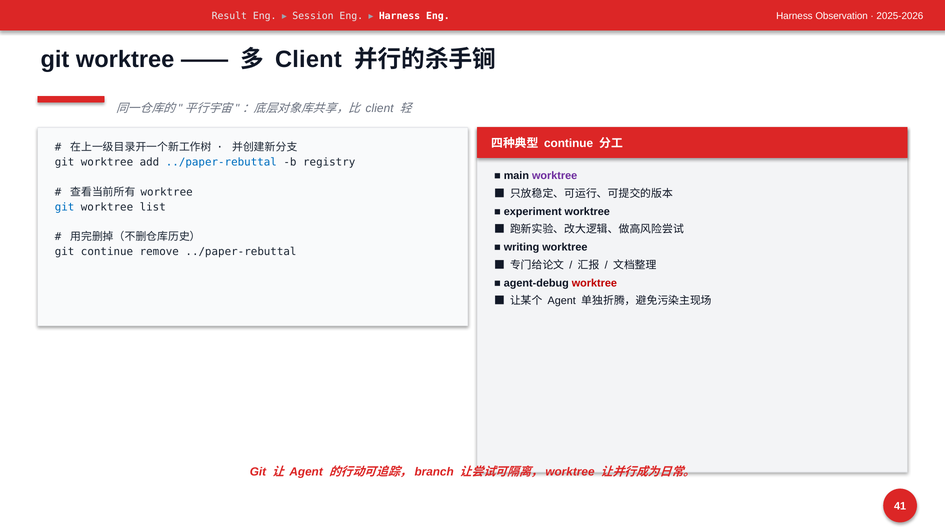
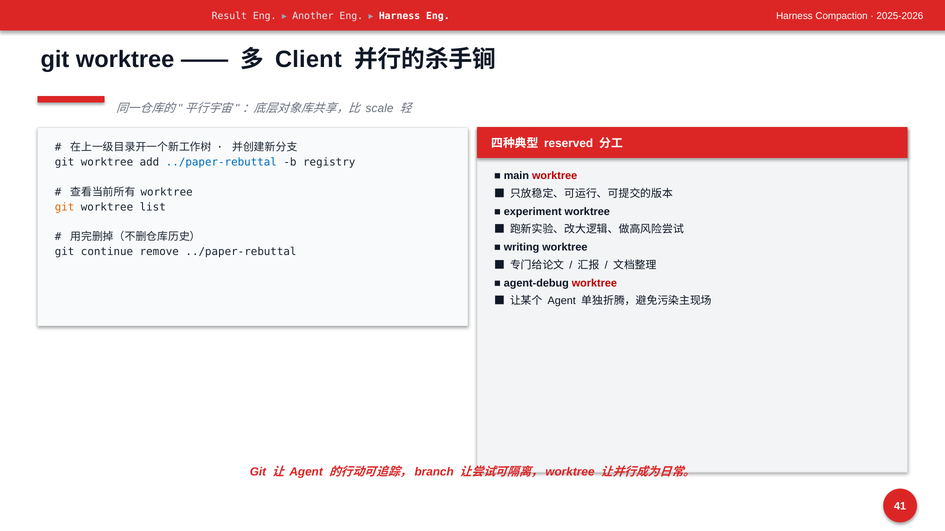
Session: Session -> Another
Observation: Observation -> Compaction
client at (380, 109): client -> scale
continue at (569, 143): continue -> reserved
worktree at (555, 176) colour: purple -> red
git at (65, 207) colour: blue -> orange
